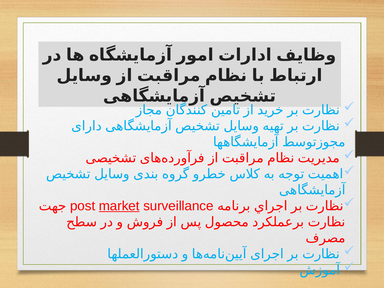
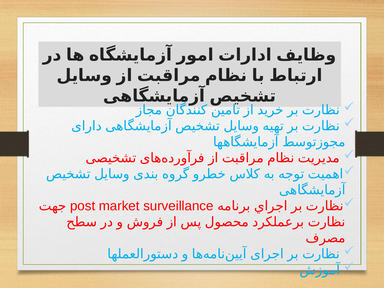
market underline: present -> none
